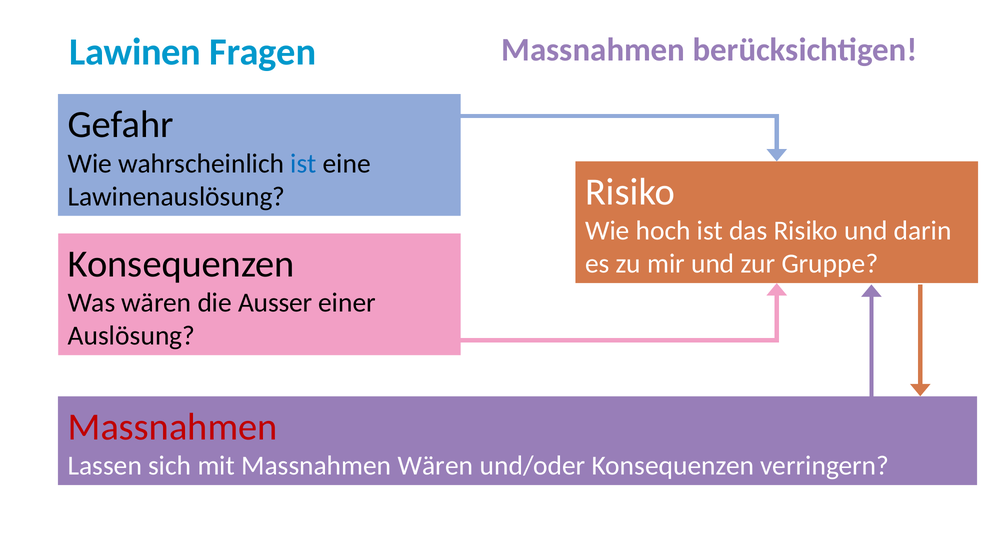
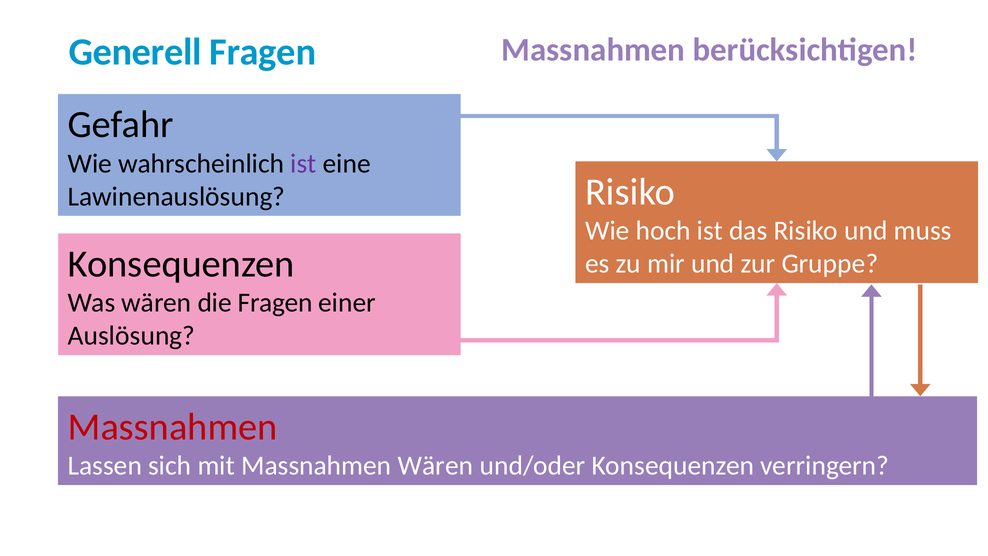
Lawinen: Lawinen -> Generell
ist at (303, 163) colour: blue -> purple
darin: darin -> muss
die Ausser: Ausser -> Fragen
